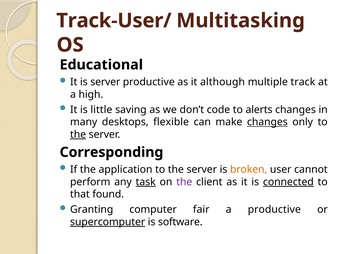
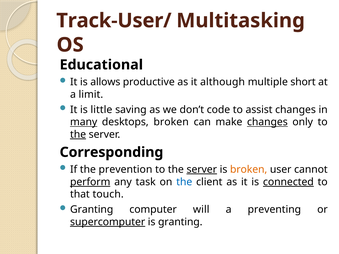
is server: server -> allows
track: track -> short
high: high -> limit
alerts: alerts -> assist
many underline: none -> present
desktops flexible: flexible -> broken
application: application -> prevention
server at (202, 170) underline: none -> present
perform underline: none -> present
task underline: present -> none
the at (184, 182) colour: purple -> blue
found: found -> touch
fair: fair -> will
a productive: productive -> preventing
is software: software -> granting
